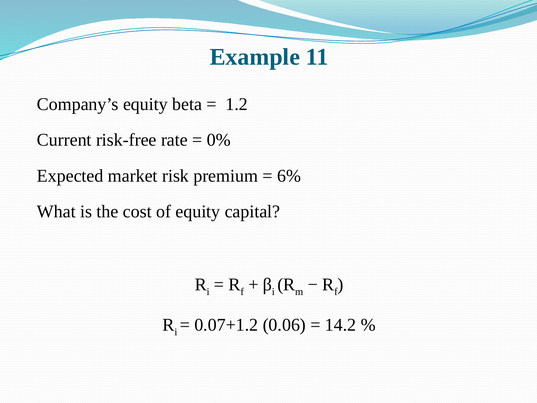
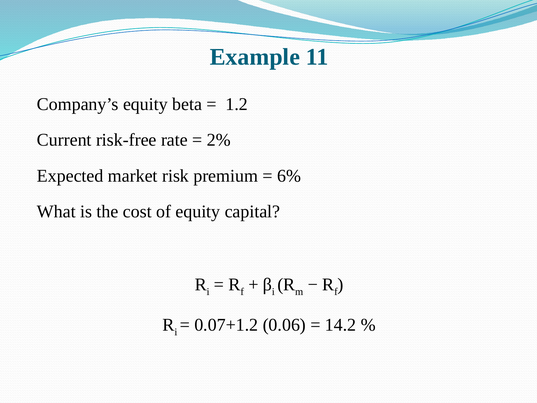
0%: 0% -> 2%
